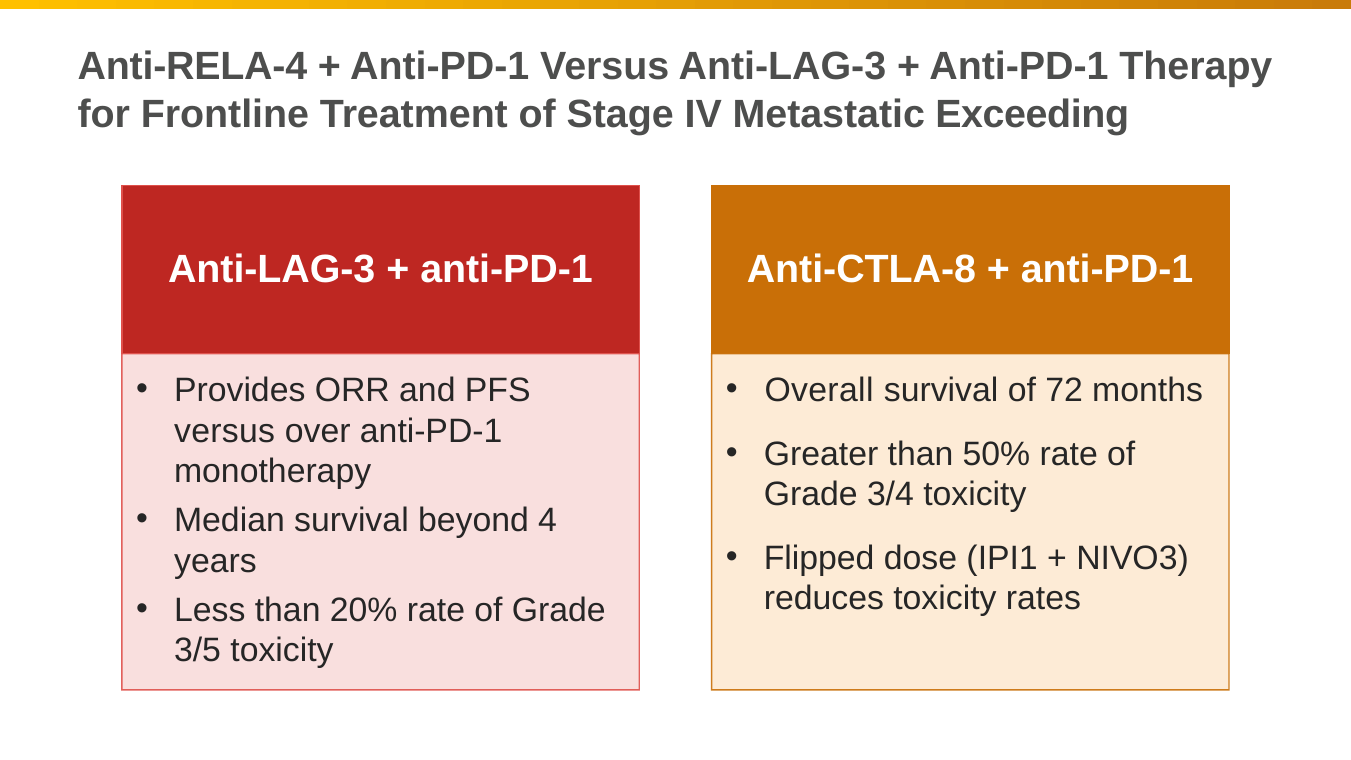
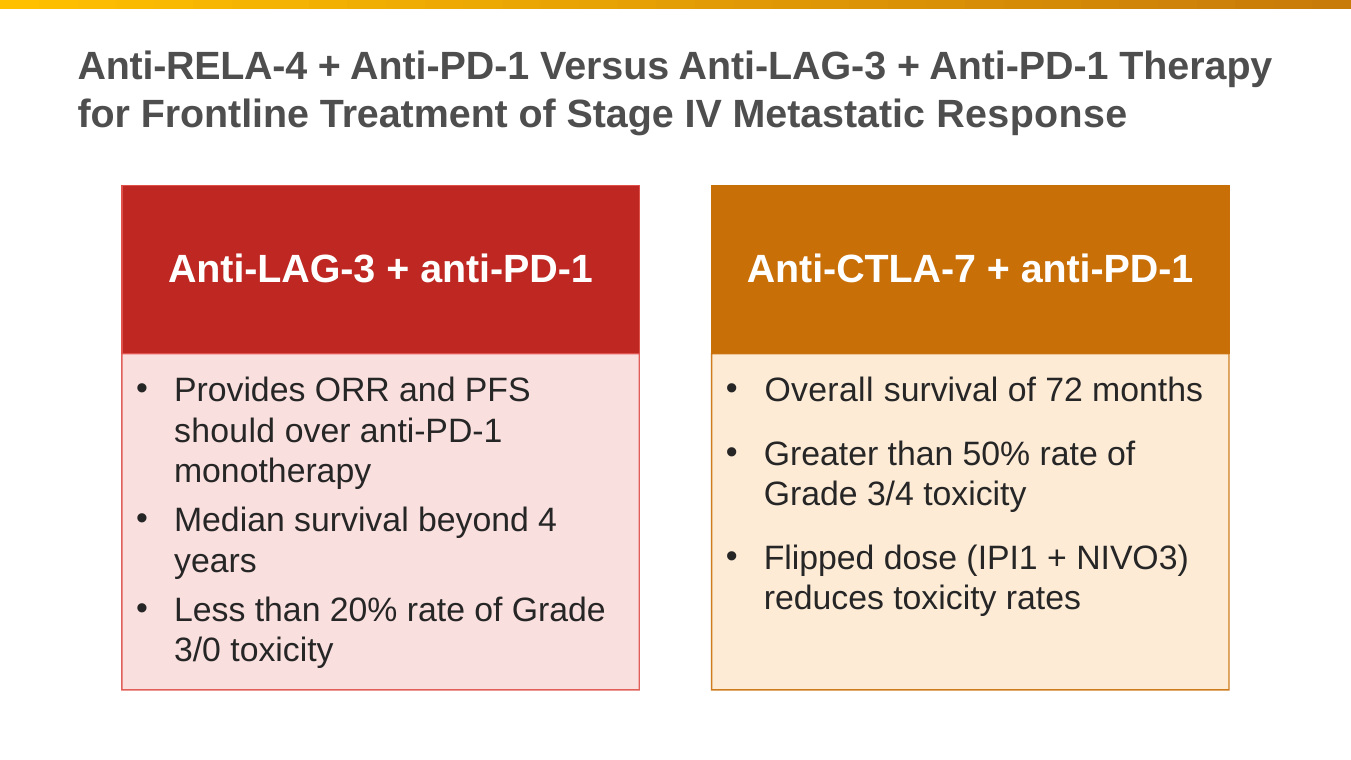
Exceeding: Exceeding -> Response
Anti-CTLA-8: Anti-CTLA-8 -> Anti-CTLA-7
versus at (225, 431): versus -> should
3/5: 3/5 -> 3/0
